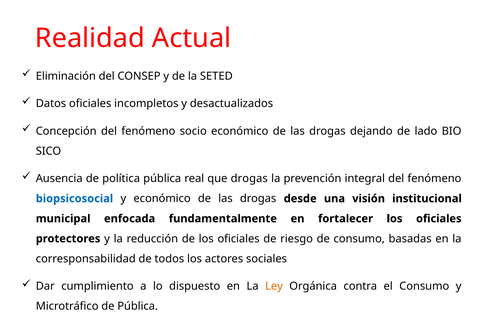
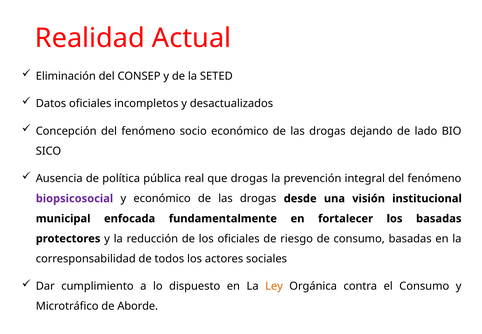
biopsicosocial colour: blue -> purple
fortalecer los oficiales: oficiales -> basadas
de Pública: Pública -> Aborde
